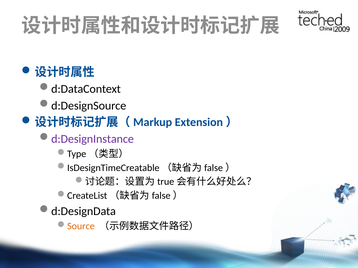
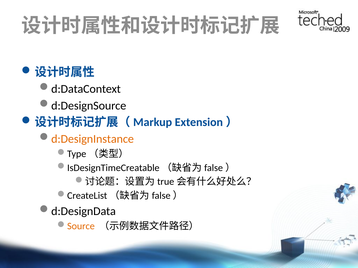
d:DesignInstance colour: purple -> orange
